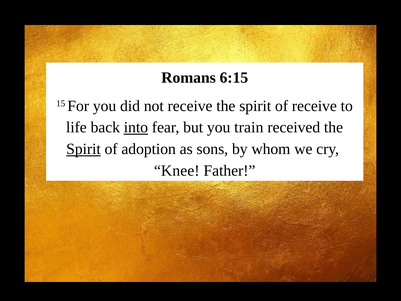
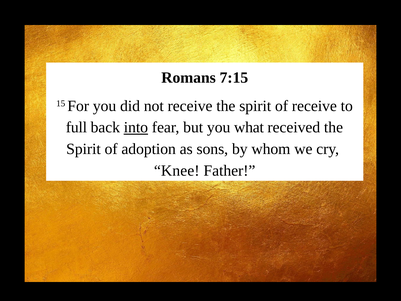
6:15: 6:15 -> 7:15
life: life -> full
train: train -> what
Spirit at (83, 149) underline: present -> none
